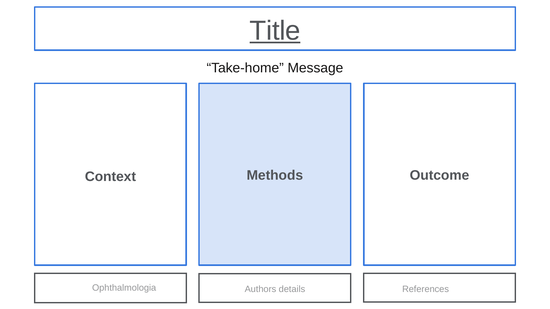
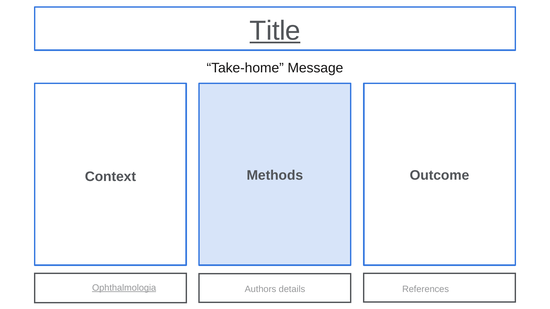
Ophthalmologia underline: none -> present
